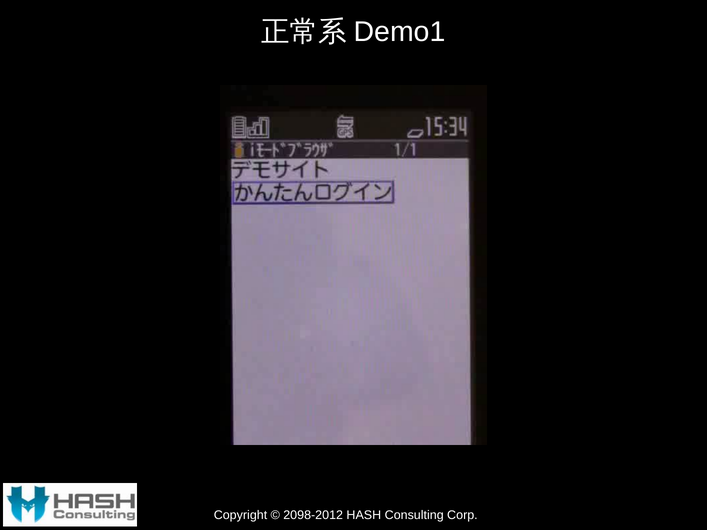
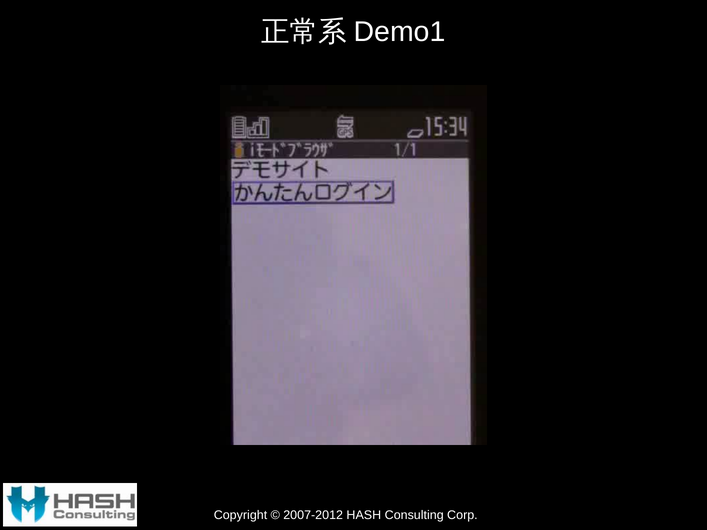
2098-2012: 2098-2012 -> 2007-2012
